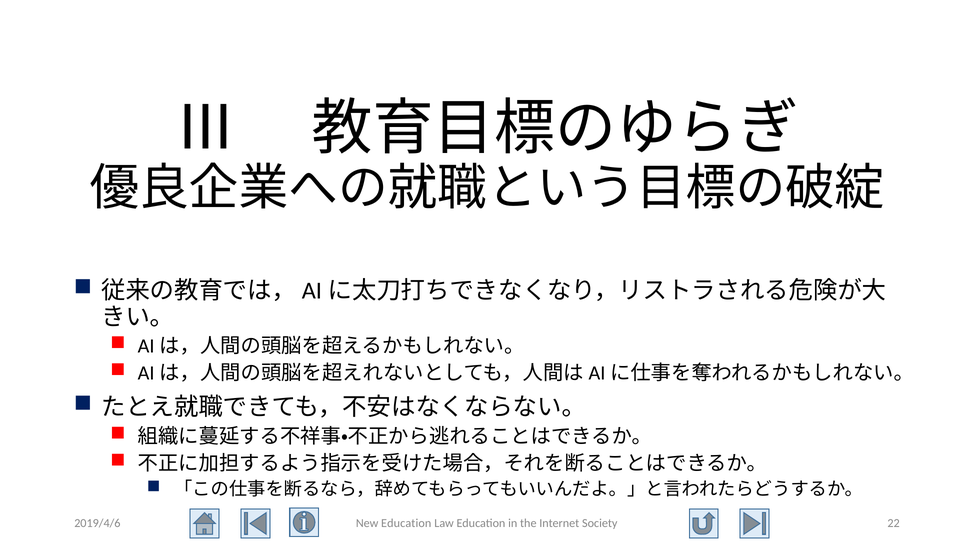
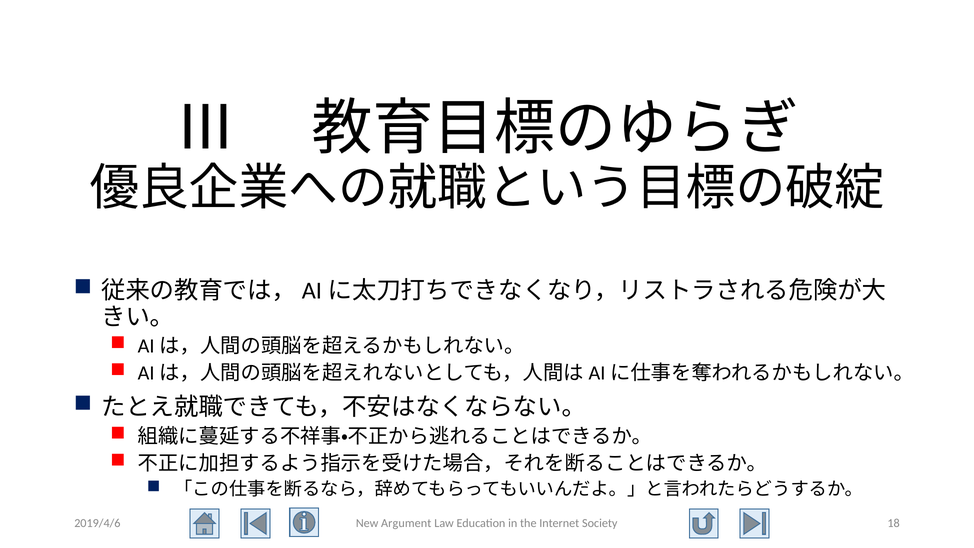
New Education: Education -> Argument
22: 22 -> 18
